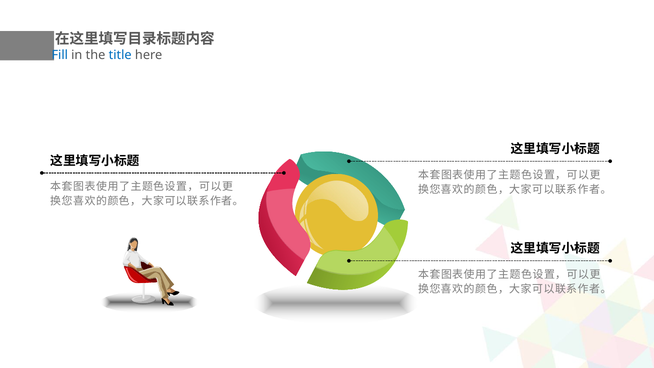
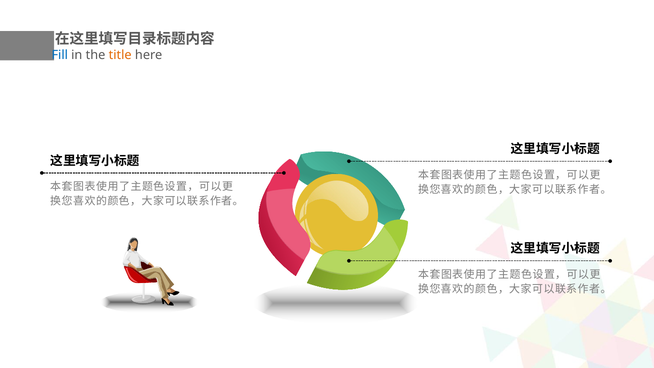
title colour: blue -> orange
